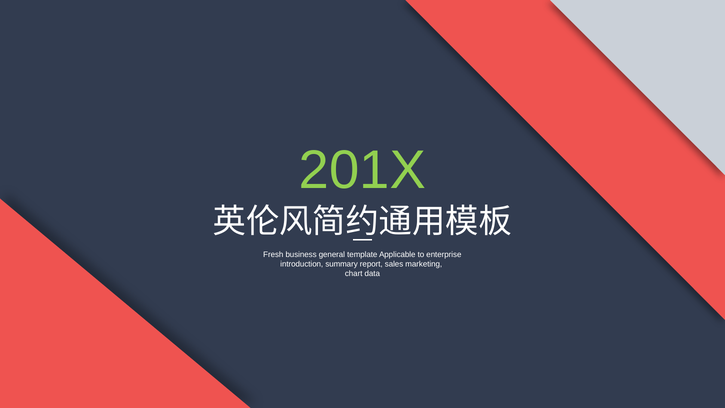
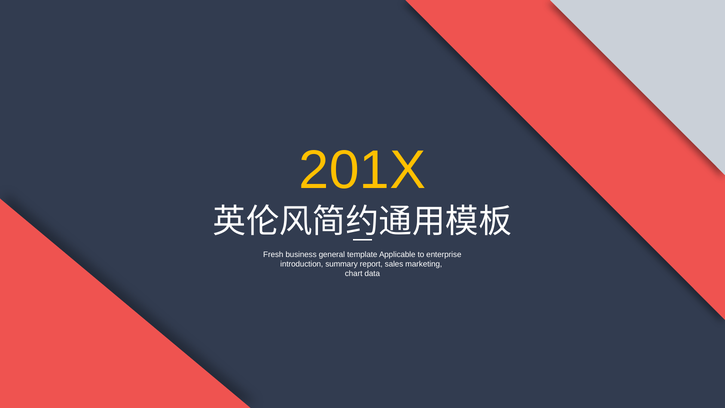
201X colour: light green -> yellow
